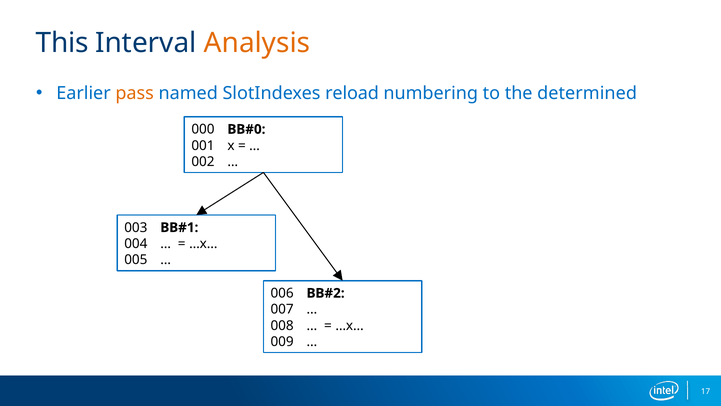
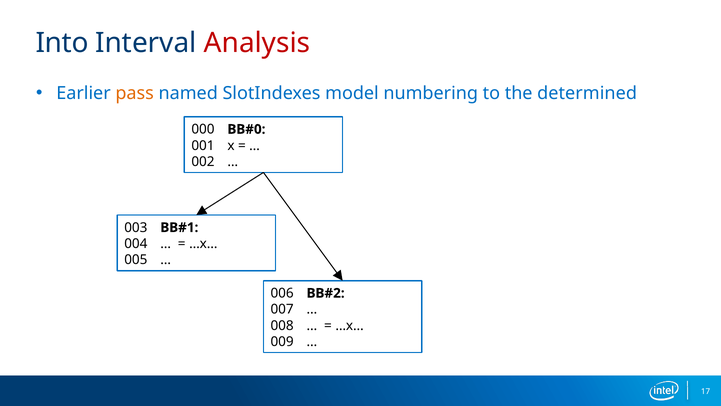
This: This -> Into
Analysis colour: orange -> red
reload: reload -> model
